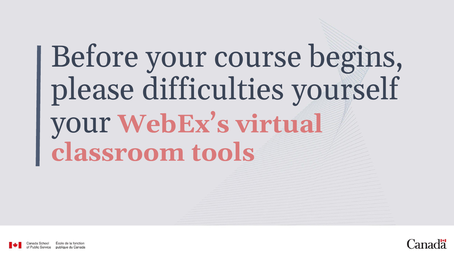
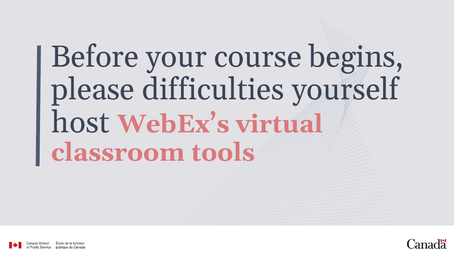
your at (81, 122): your -> host
